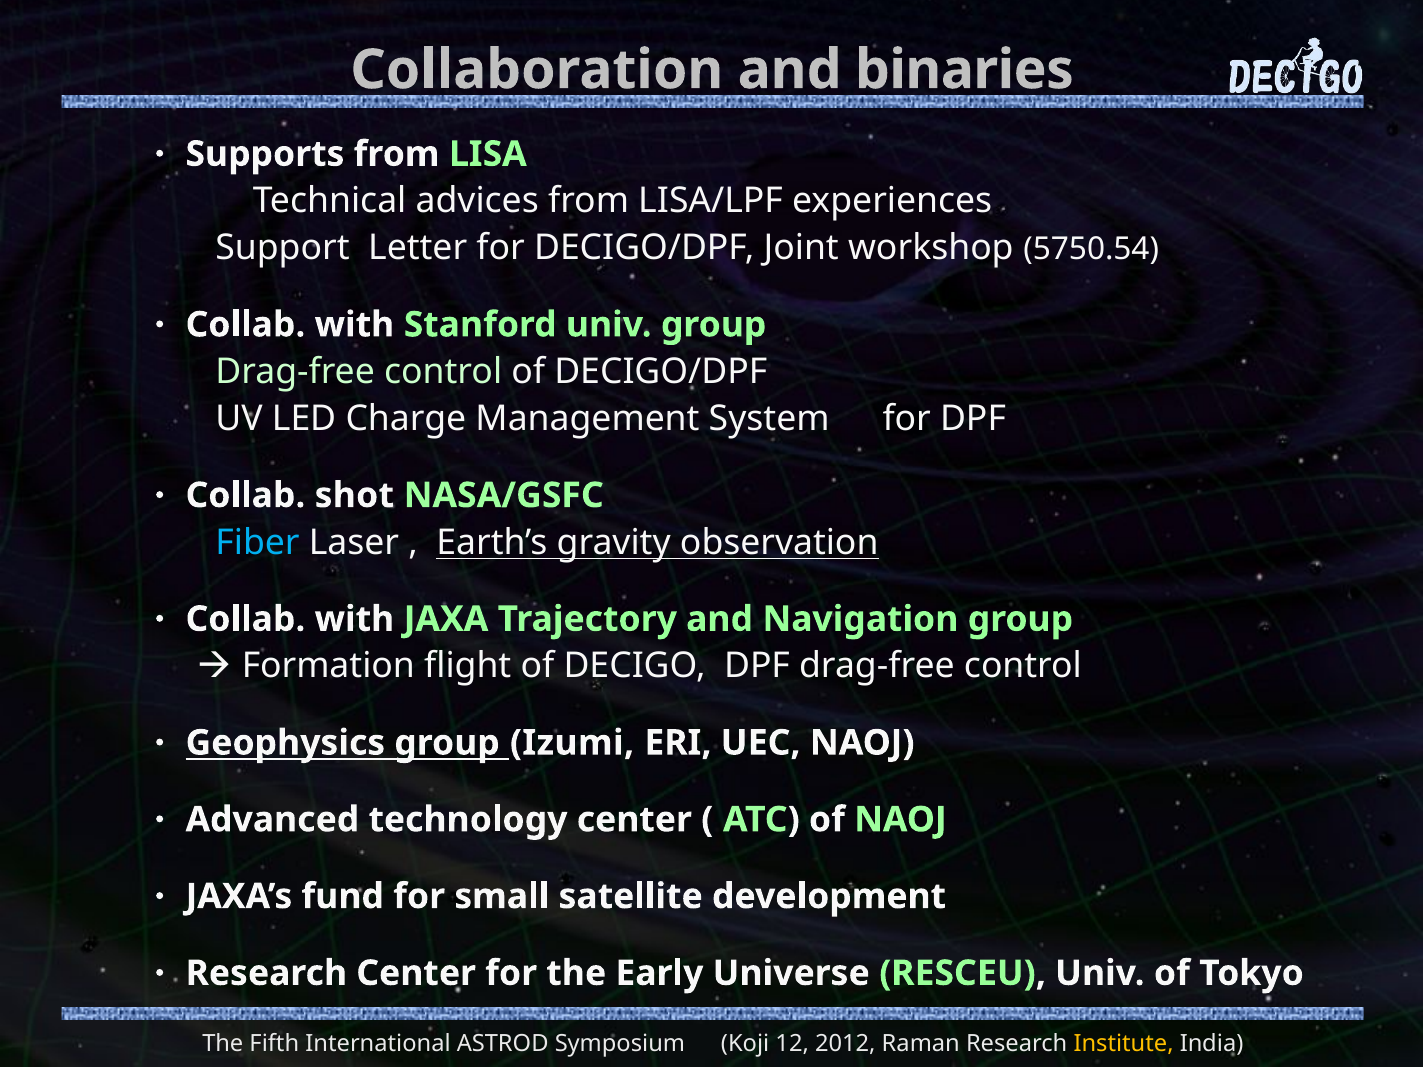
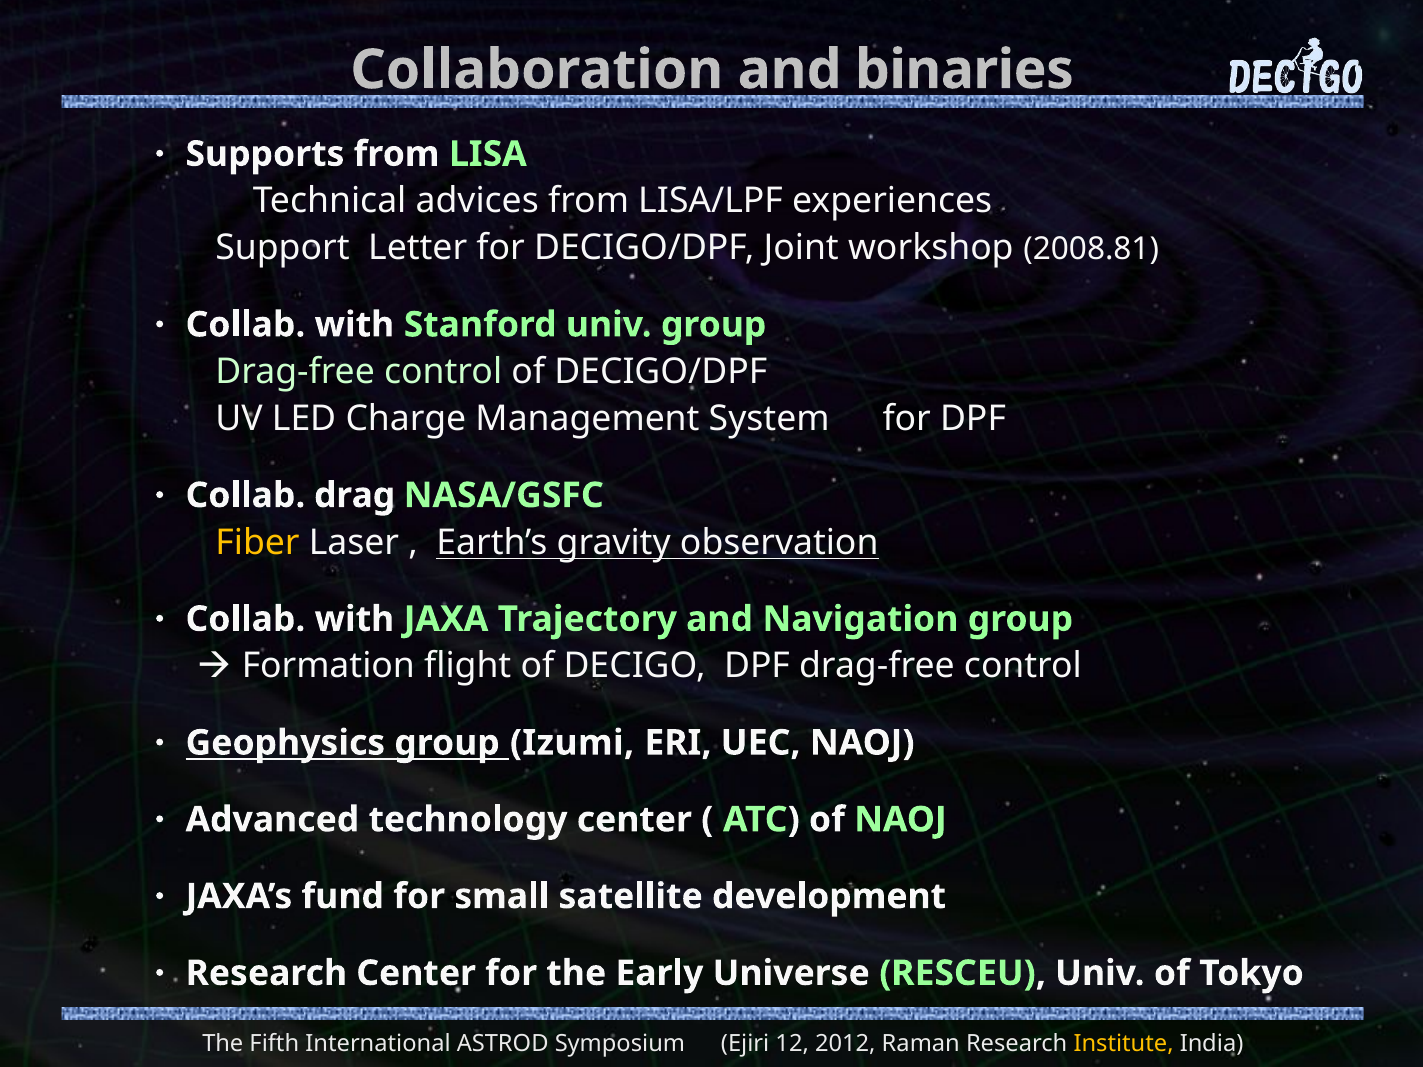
5750.54: 5750.54 -> 2008.81
shot: shot -> drag
Fiber colour: light blue -> yellow
Koji: Koji -> Ejiri
